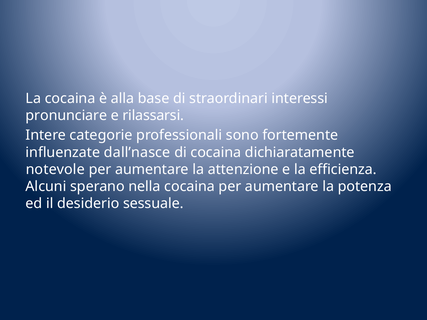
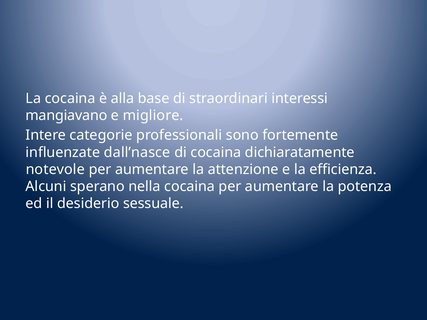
pronunciare: pronunciare -> mangiavano
rilassarsi: rilassarsi -> migliore
